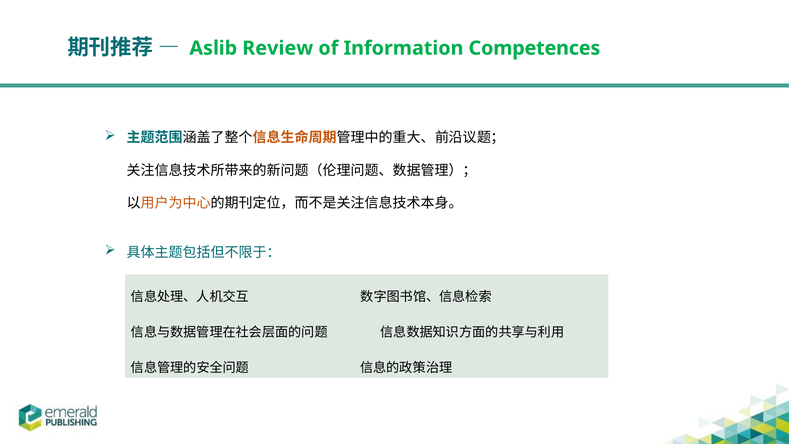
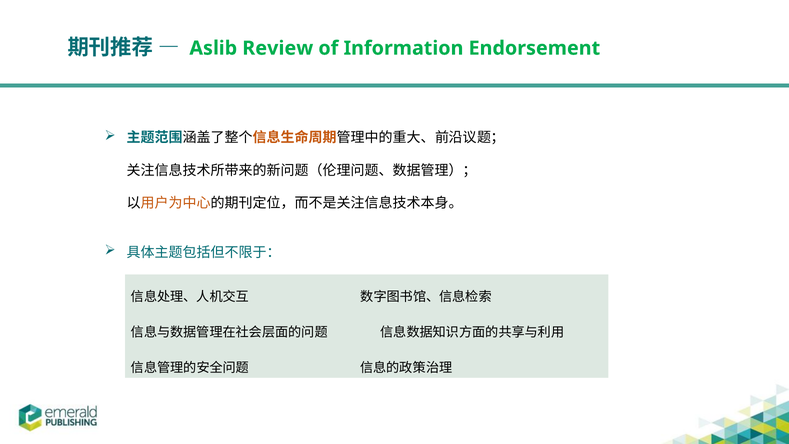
Competences: Competences -> Endorsement
